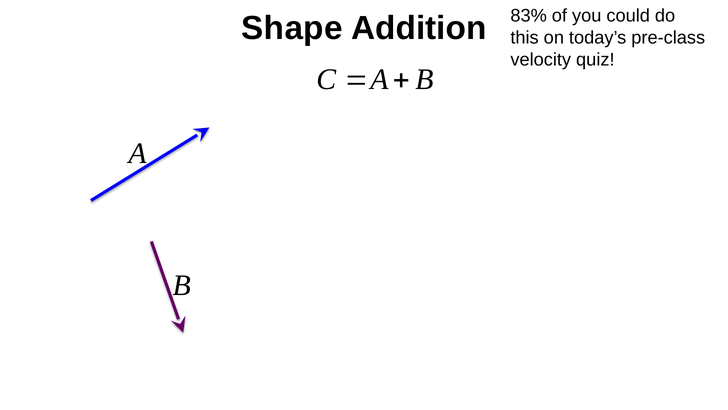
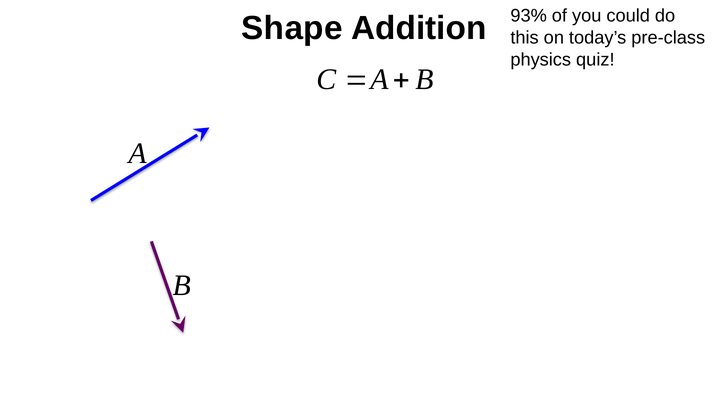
83%: 83% -> 93%
velocity: velocity -> physics
